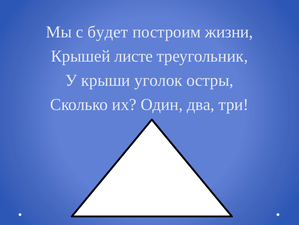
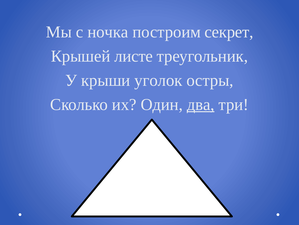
будет: будет -> ночка
жизни: жизни -> секрет
два underline: none -> present
